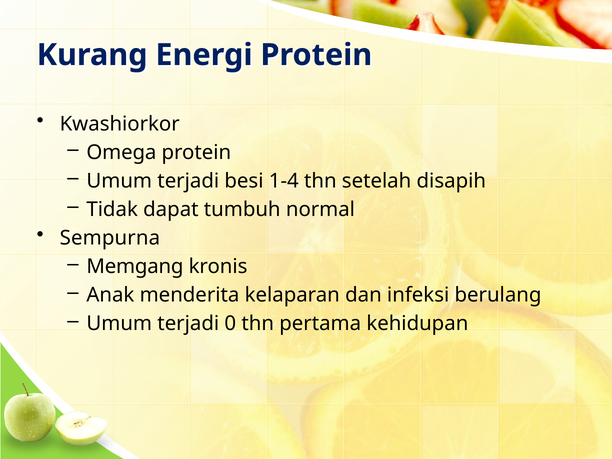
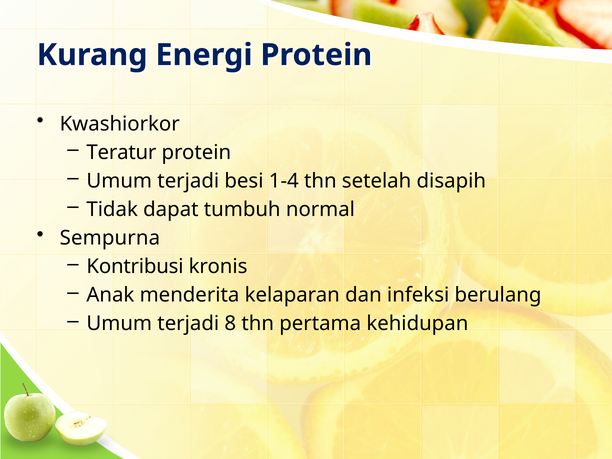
Omega: Omega -> Teratur
Memgang: Memgang -> Kontribusi
0: 0 -> 8
